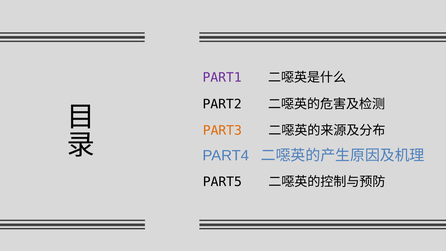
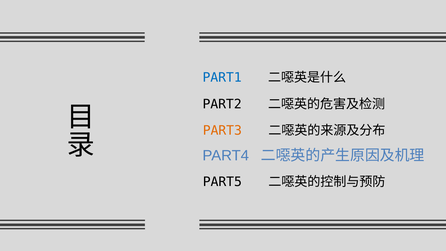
PART1 colour: purple -> blue
